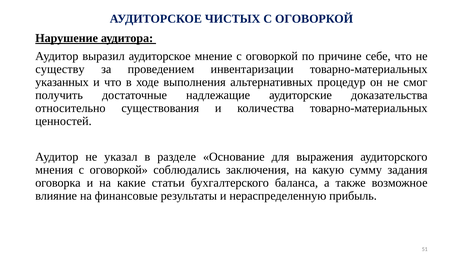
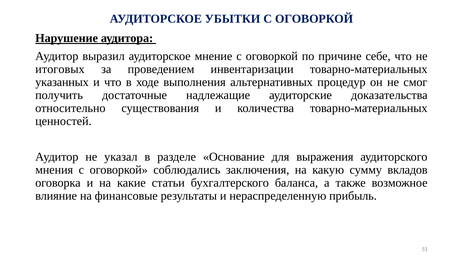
ЧИСТЫХ: ЧИСТЫХ -> УБЫТКИ
существу: существу -> итоговых
задания: задания -> вкладов
